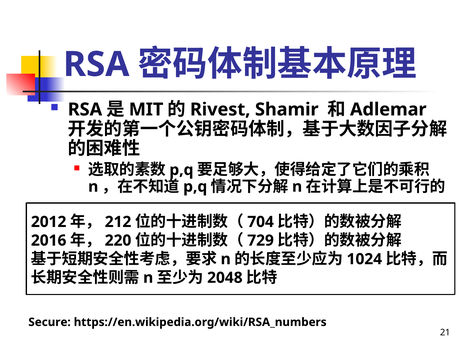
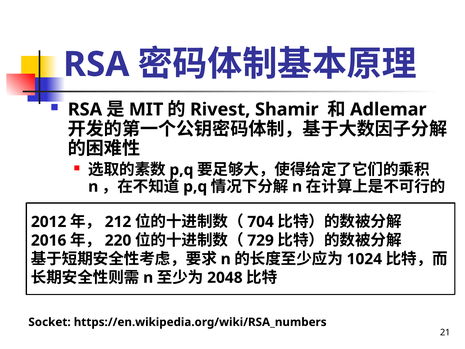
Secure: Secure -> Socket
